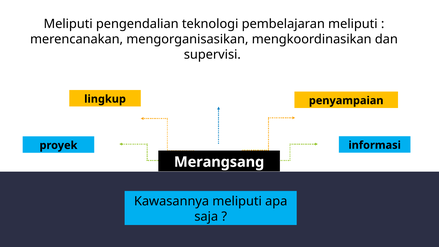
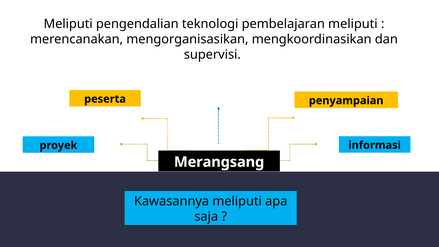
lingkup: lingkup -> peserta
